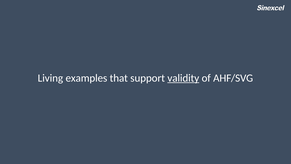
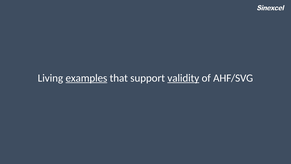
examples underline: none -> present
